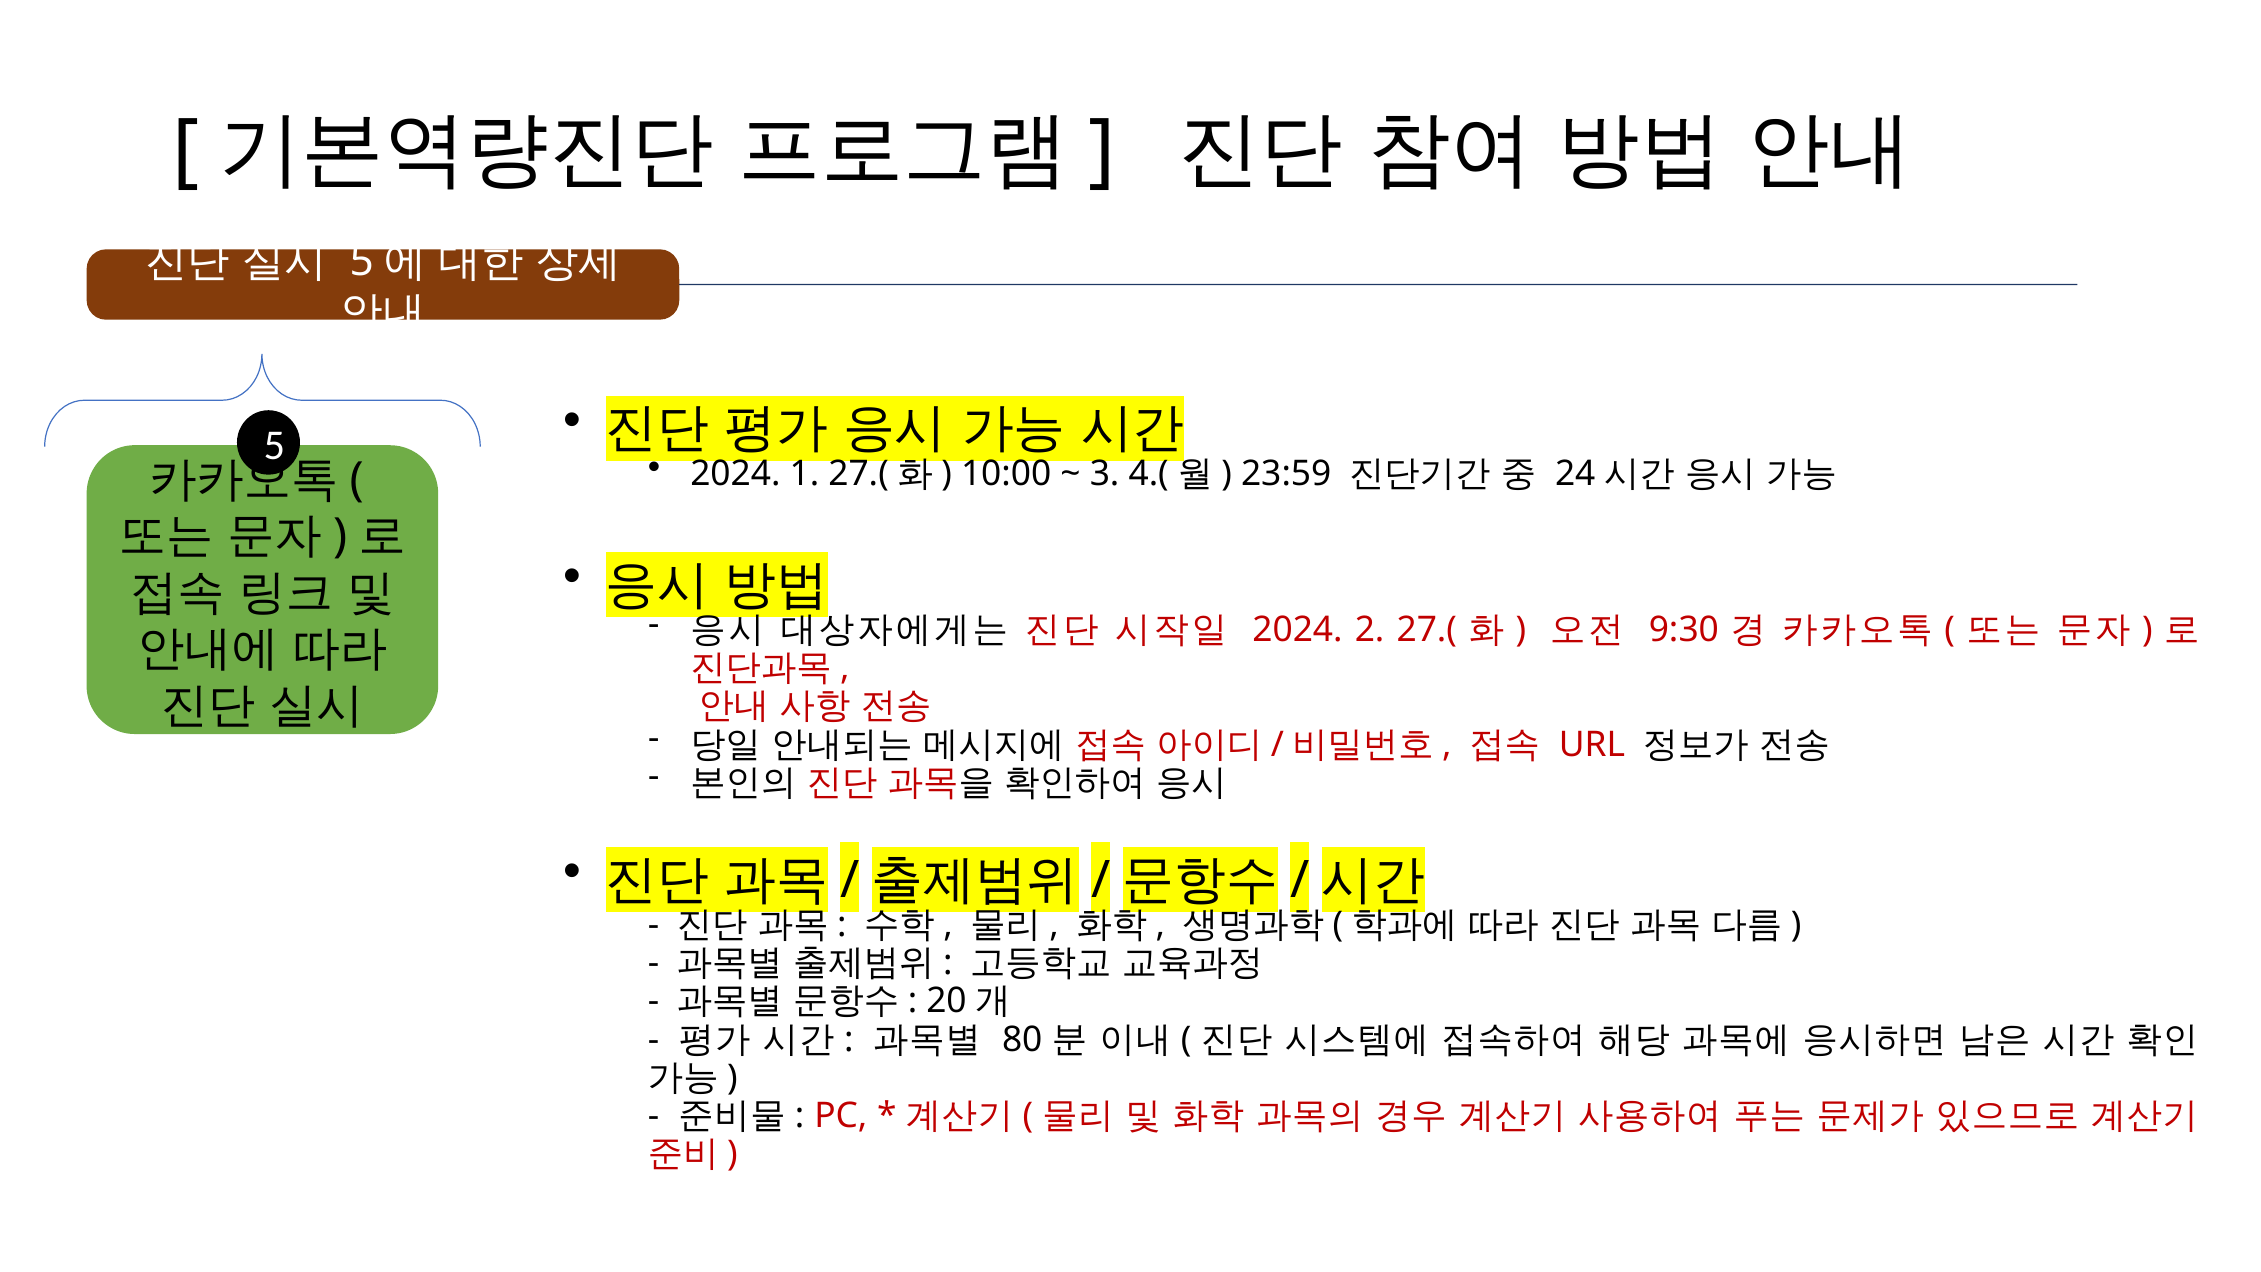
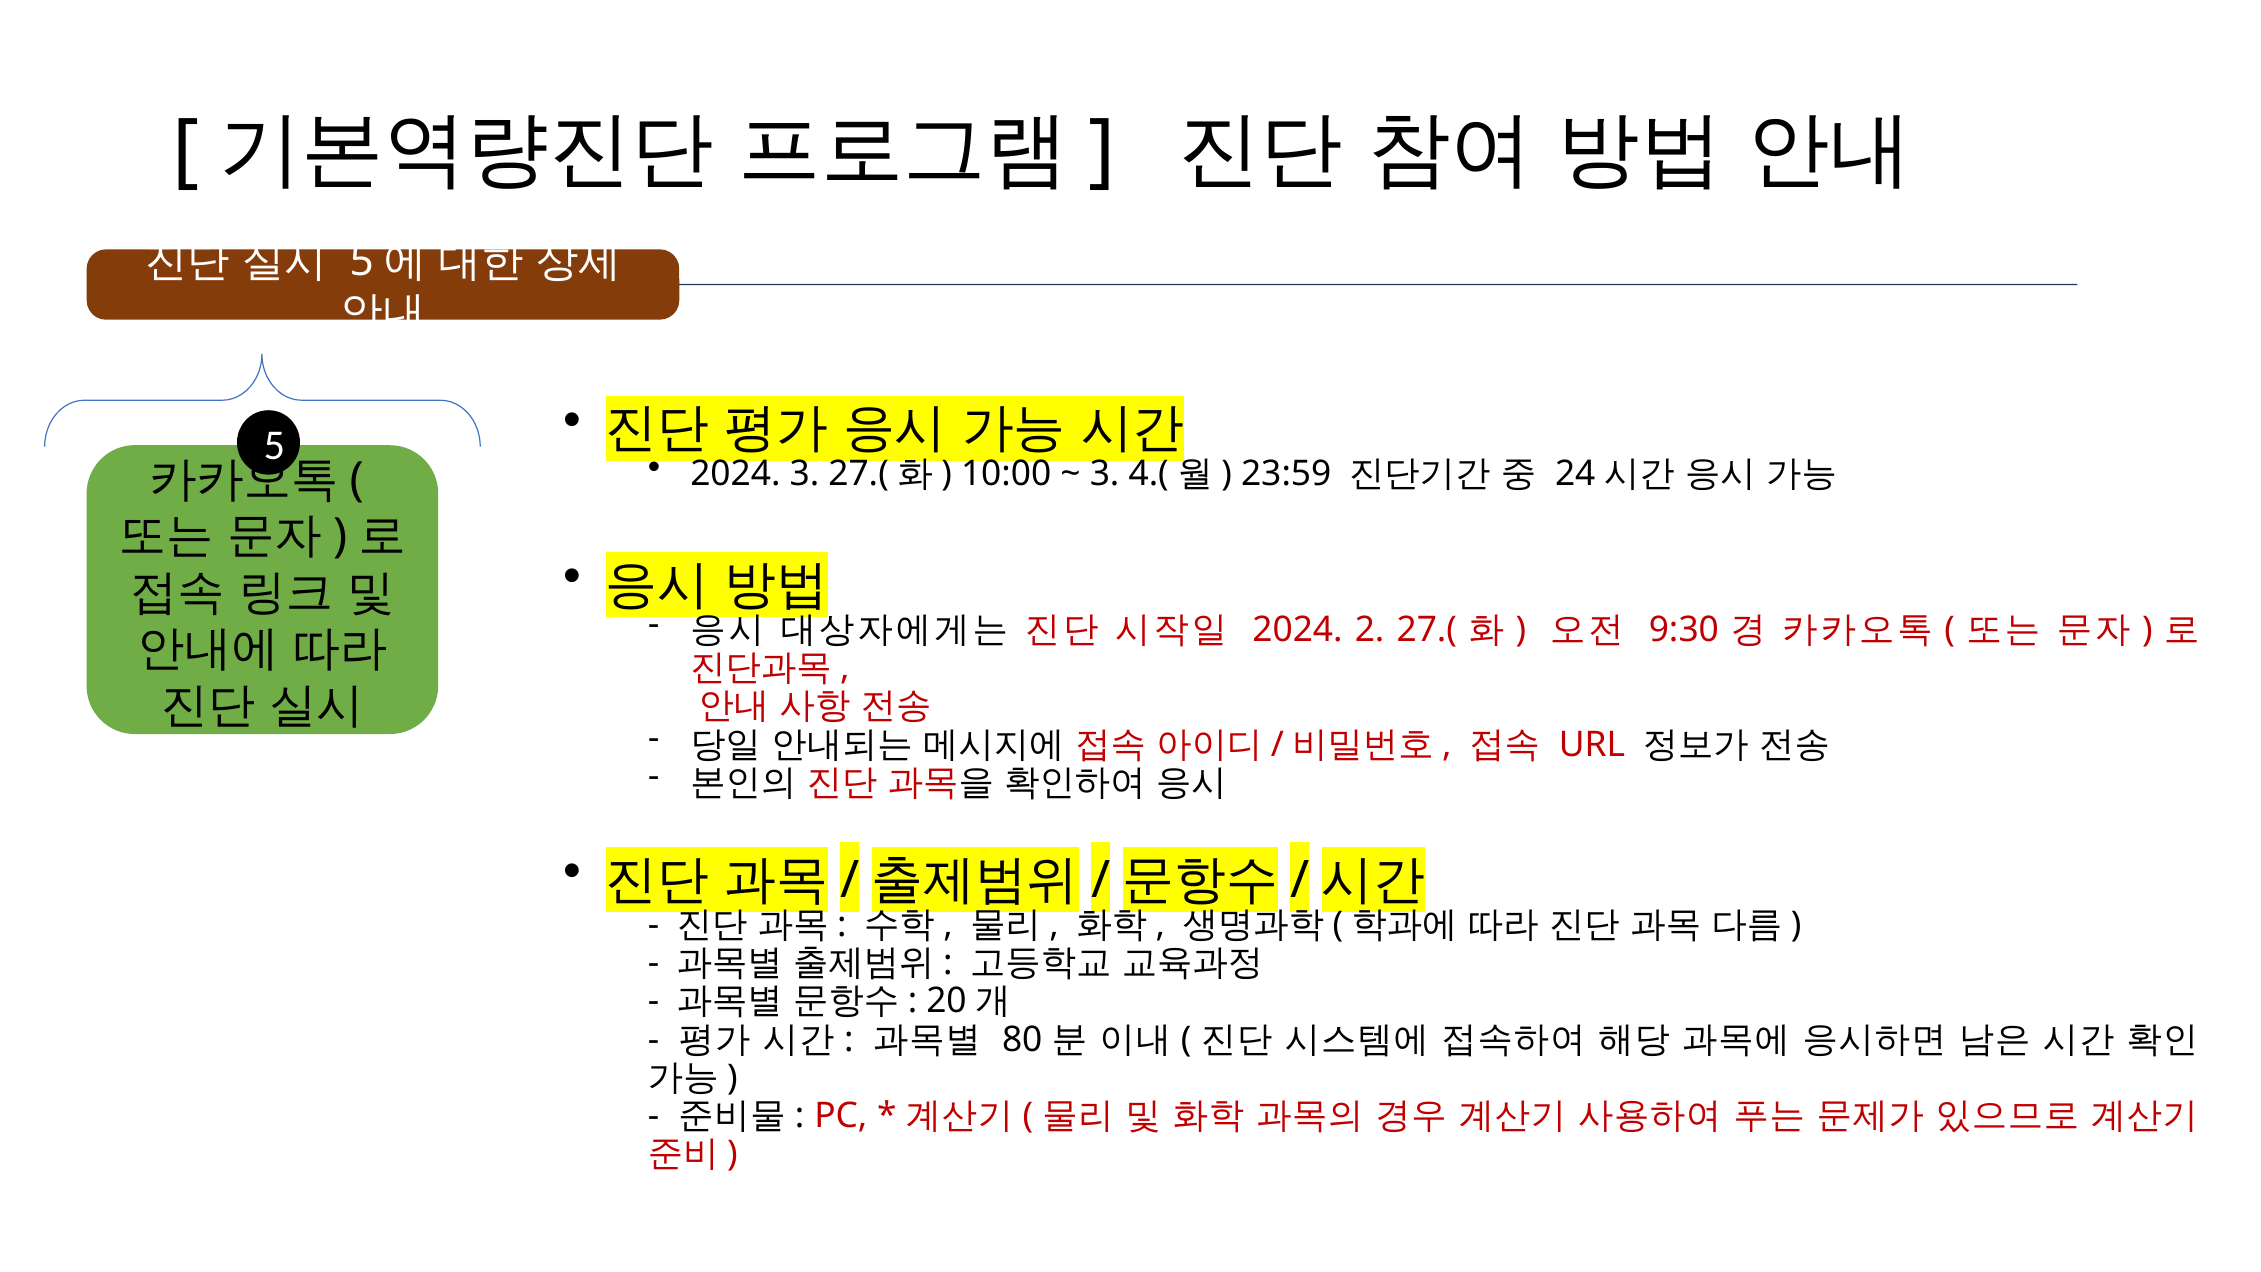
2024 1: 1 -> 3
